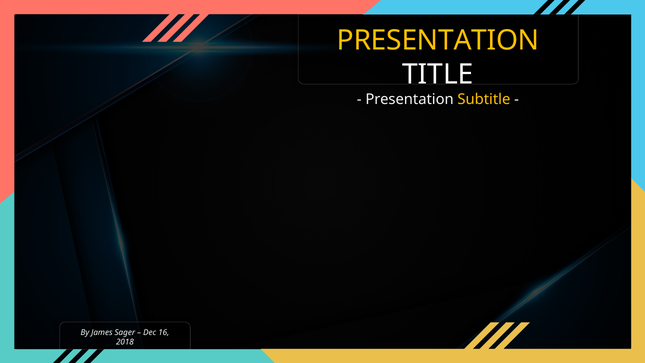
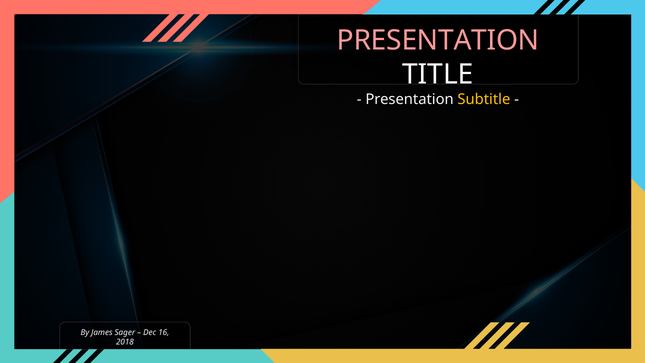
PRESENTATION at (438, 41) colour: yellow -> pink
